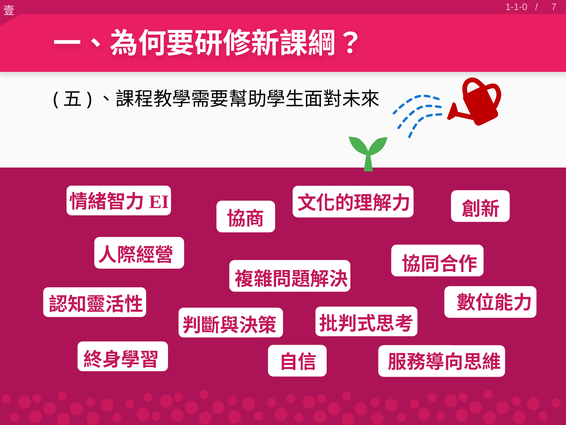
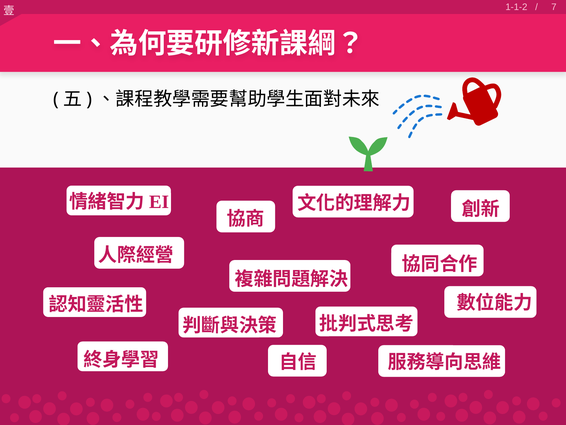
1-1-0: 1-1-0 -> 1-1-2
